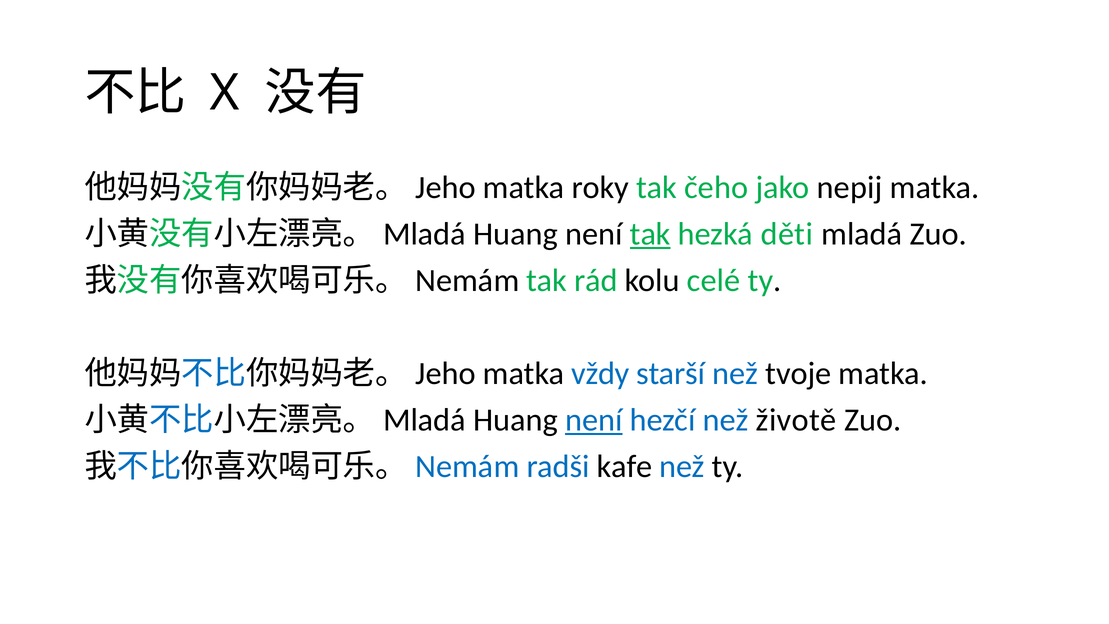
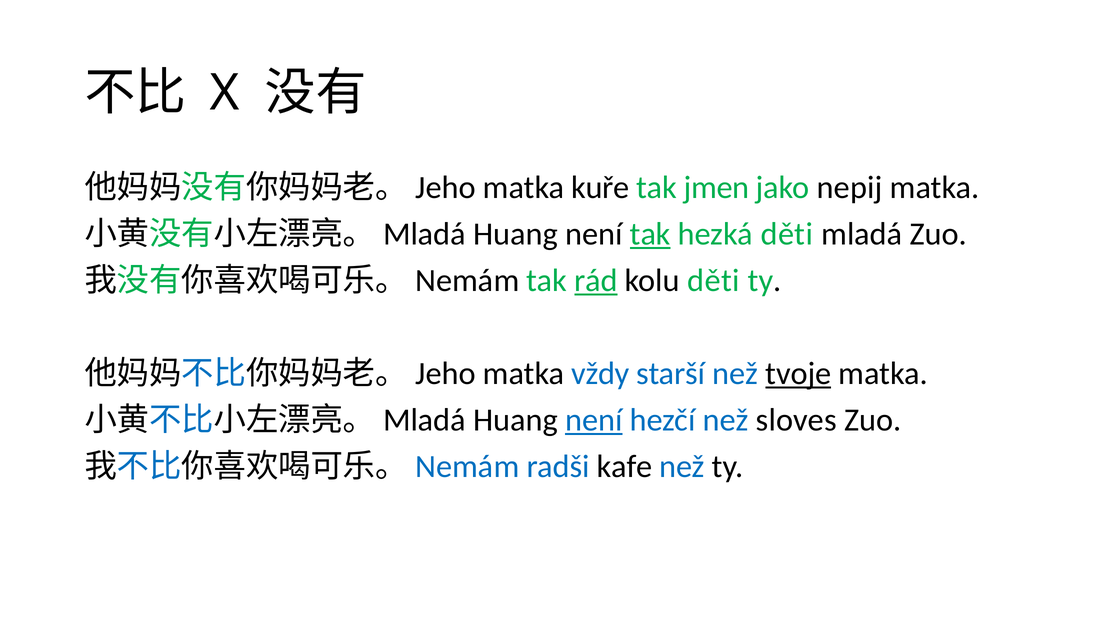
roky: roky -> kuře
čeho: čeho -> jmen
rád underline: none -> present
kolu celé: celé -> děti
tvoje underline: none -> present
životě: životě -> sloves
